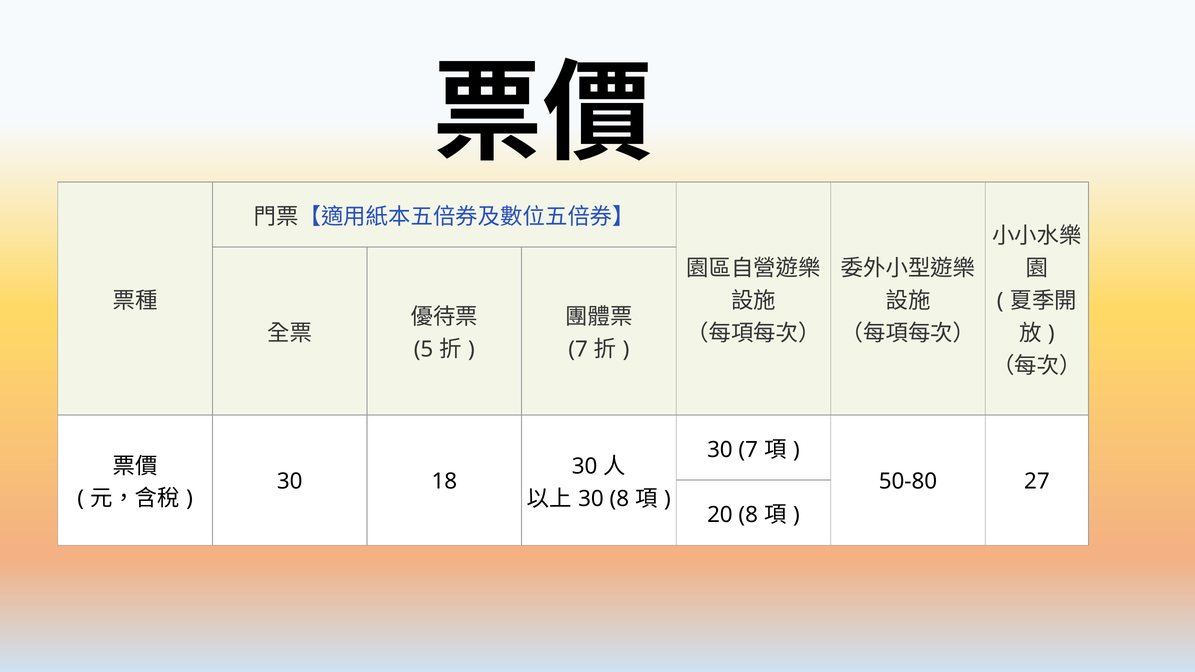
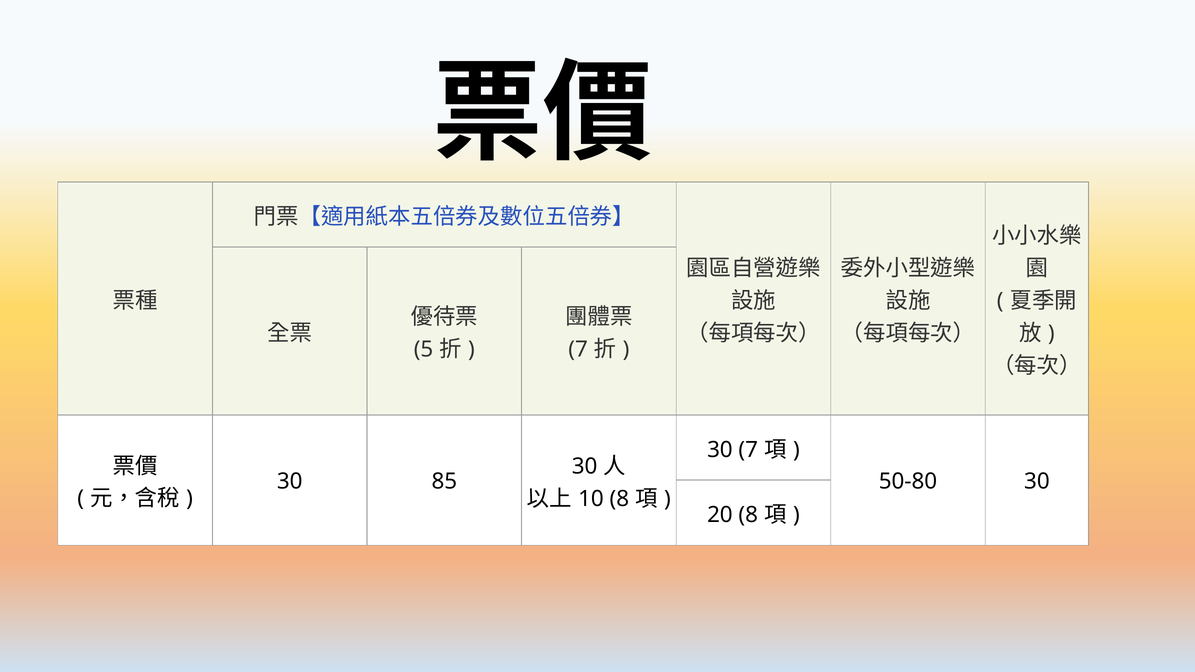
18: 18 -> 85
50-80 27: 27 -> 30
30 at (591, 499): 30 -> 10
